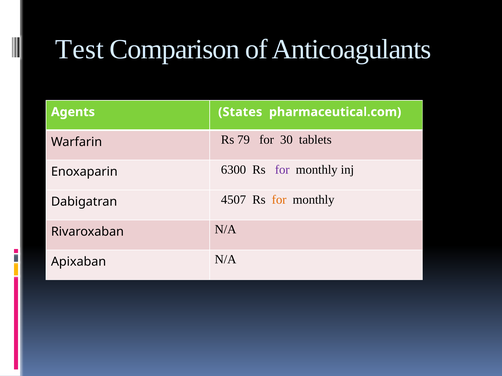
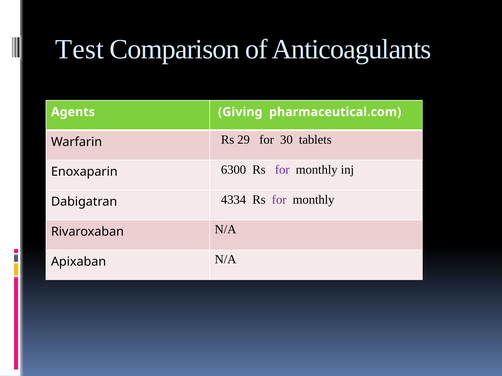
States: States -> Giving
79: 79 -> 29
4507: 4507 -> 4334
for at (279, 200) colour: orange -> purple
